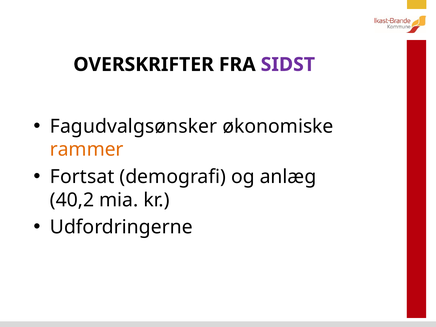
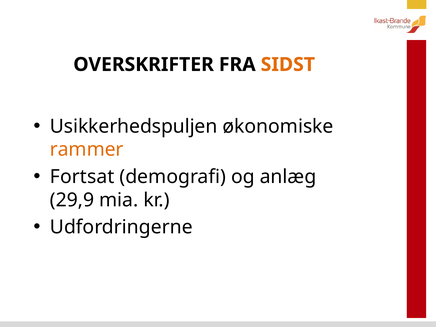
SIDST colour: purple -> orange
Fagudvalgsønsker: Fagudvalgsønsker -> Usikkerhedspuljen
40,2: 40,2 -> 29,9
